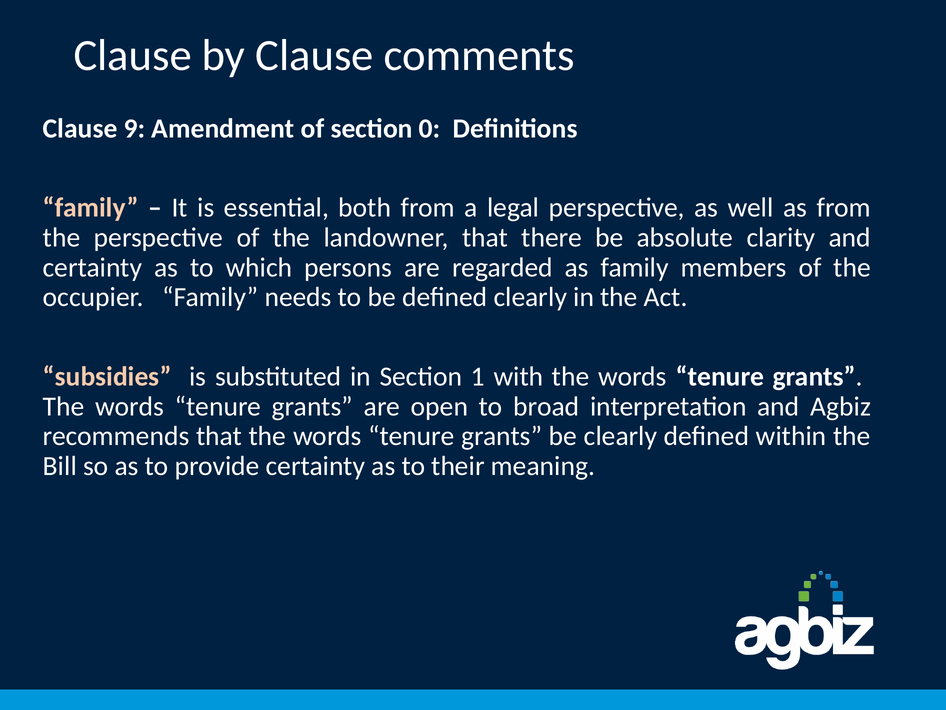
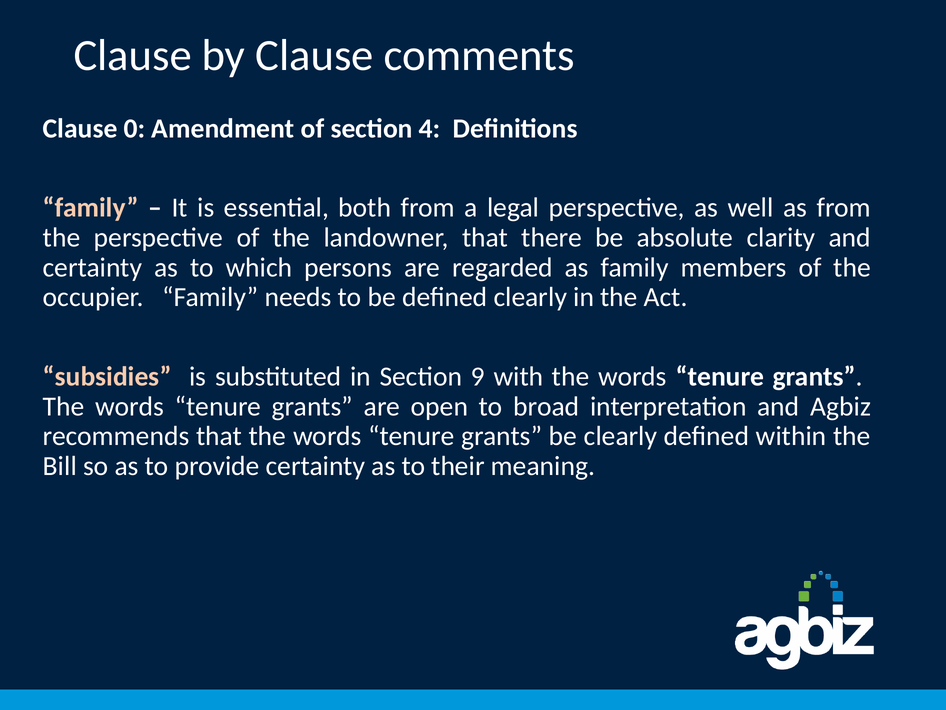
9: 9 -> 0
0: 0 -> 4
1: 1 -> 9
